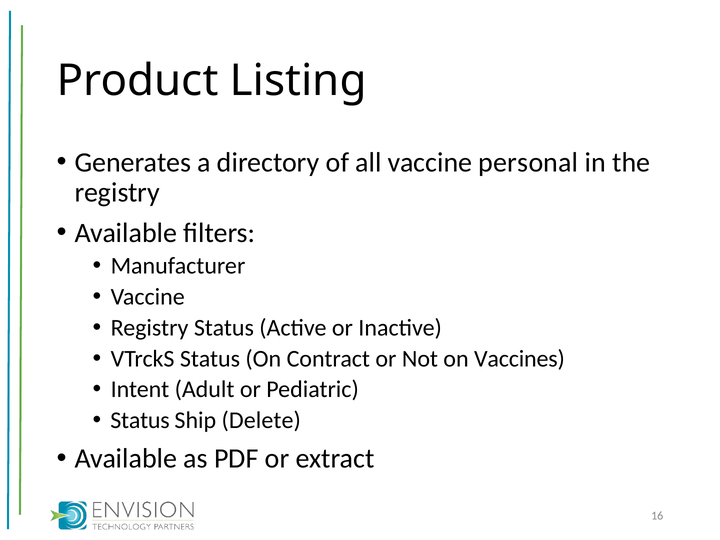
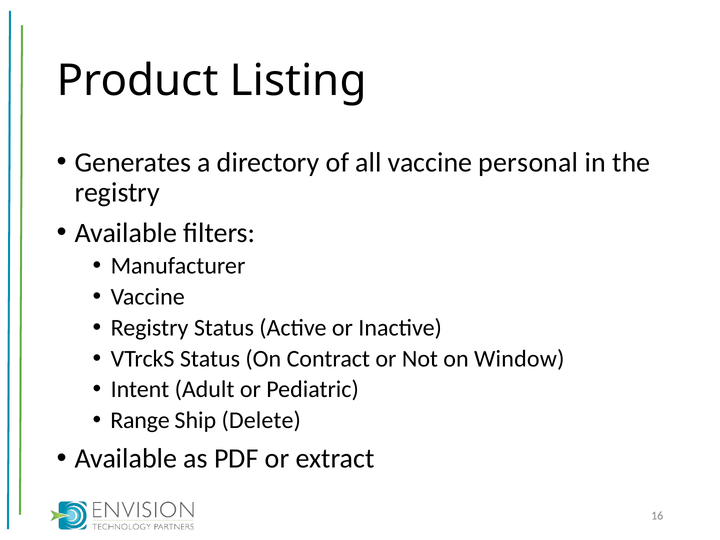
Vaccines: Vaccines -> Window
Status at (140, 420): Status -> Range
